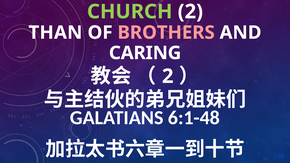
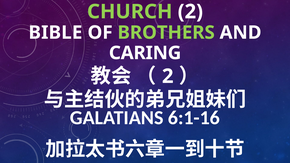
THAN: THAN -> BIBLE
BROTHERS colour: pink -> light green
6:1-48: 6:1-48 -> 6:1-16
